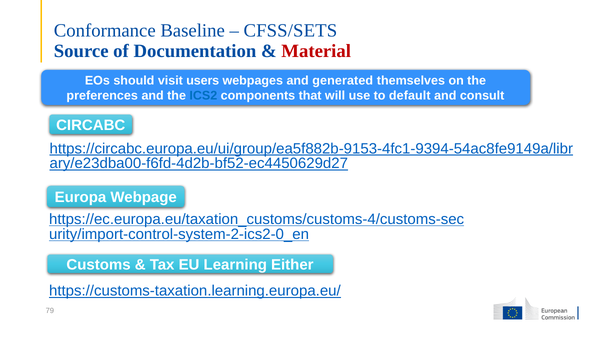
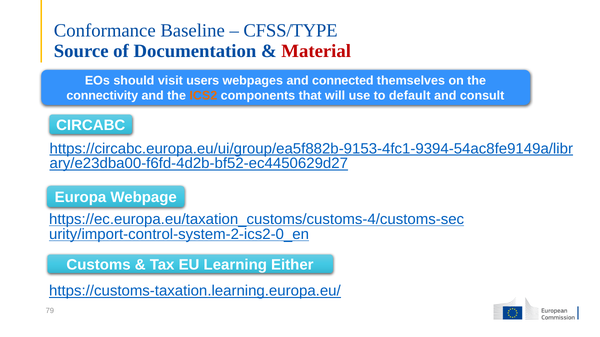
CFSS/SETS: CFSS/SETS -> CFSS/TYPE
generated: generated -> connected
preferences: preferences -> connectivity
ICS2 colour: blue -> orange
